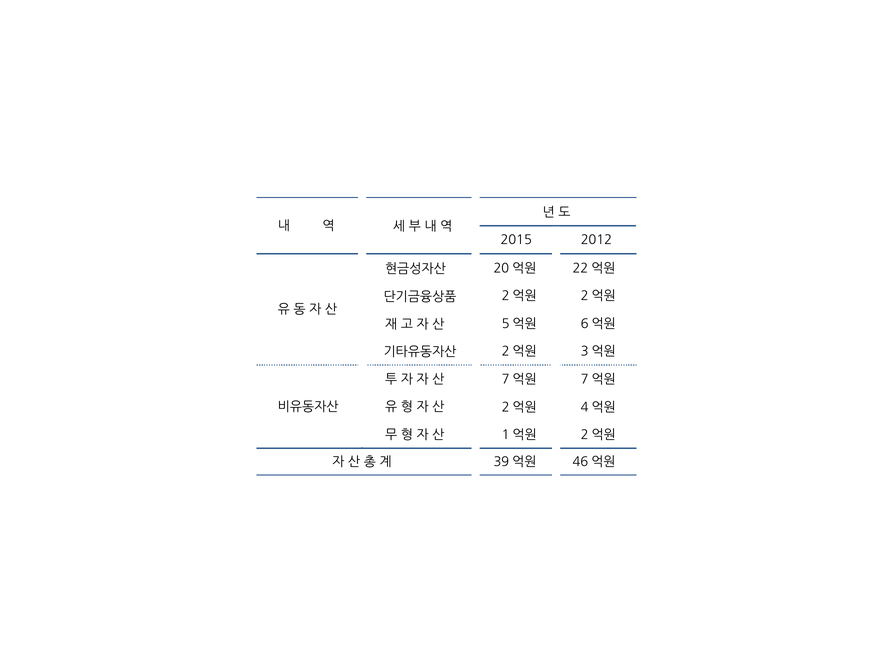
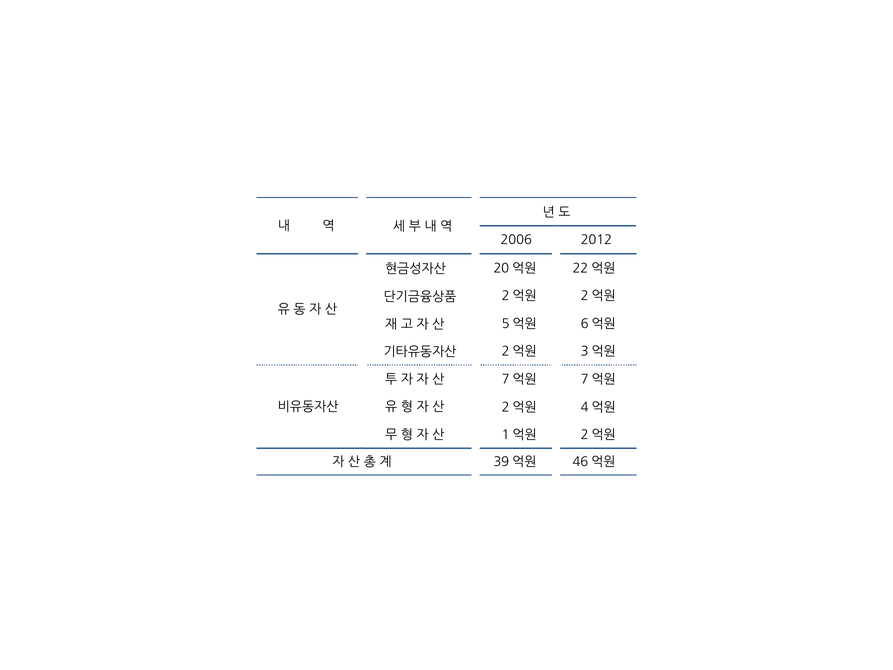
2015: 2015 -> 2006
